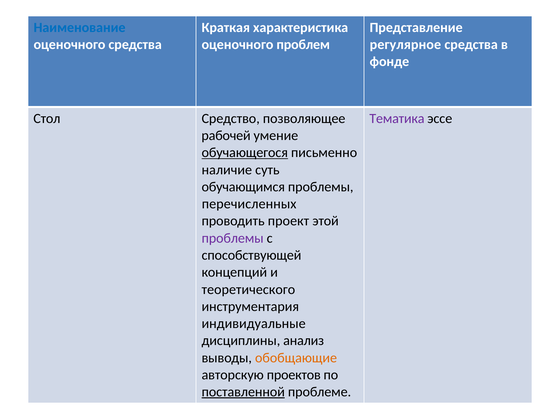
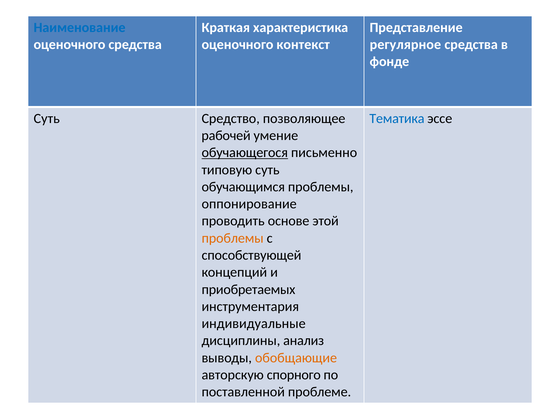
проблем: проблем -> контекст
Стол at (47, 119): Стол -> Суть
Тематика colour: purple -> blue
наличие: наличие -> типовую
перечисленных: перечисленных -> оппонирование
проект: проект -> основе
проблемы at (233, 238) colour: purple -> orange
теоретического: теоретического -> приобретаемых
проектов: проектов -> спорного
поставленной underline: present -> none
